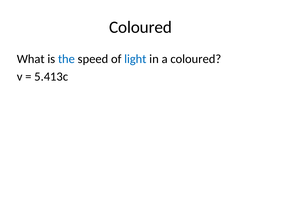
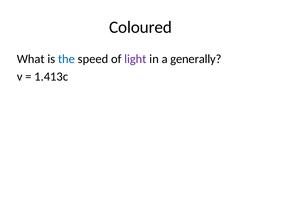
light colour: blue -> purple
a coloured: coloured -> generally
5.413c: 5.413c -> 1.413c
